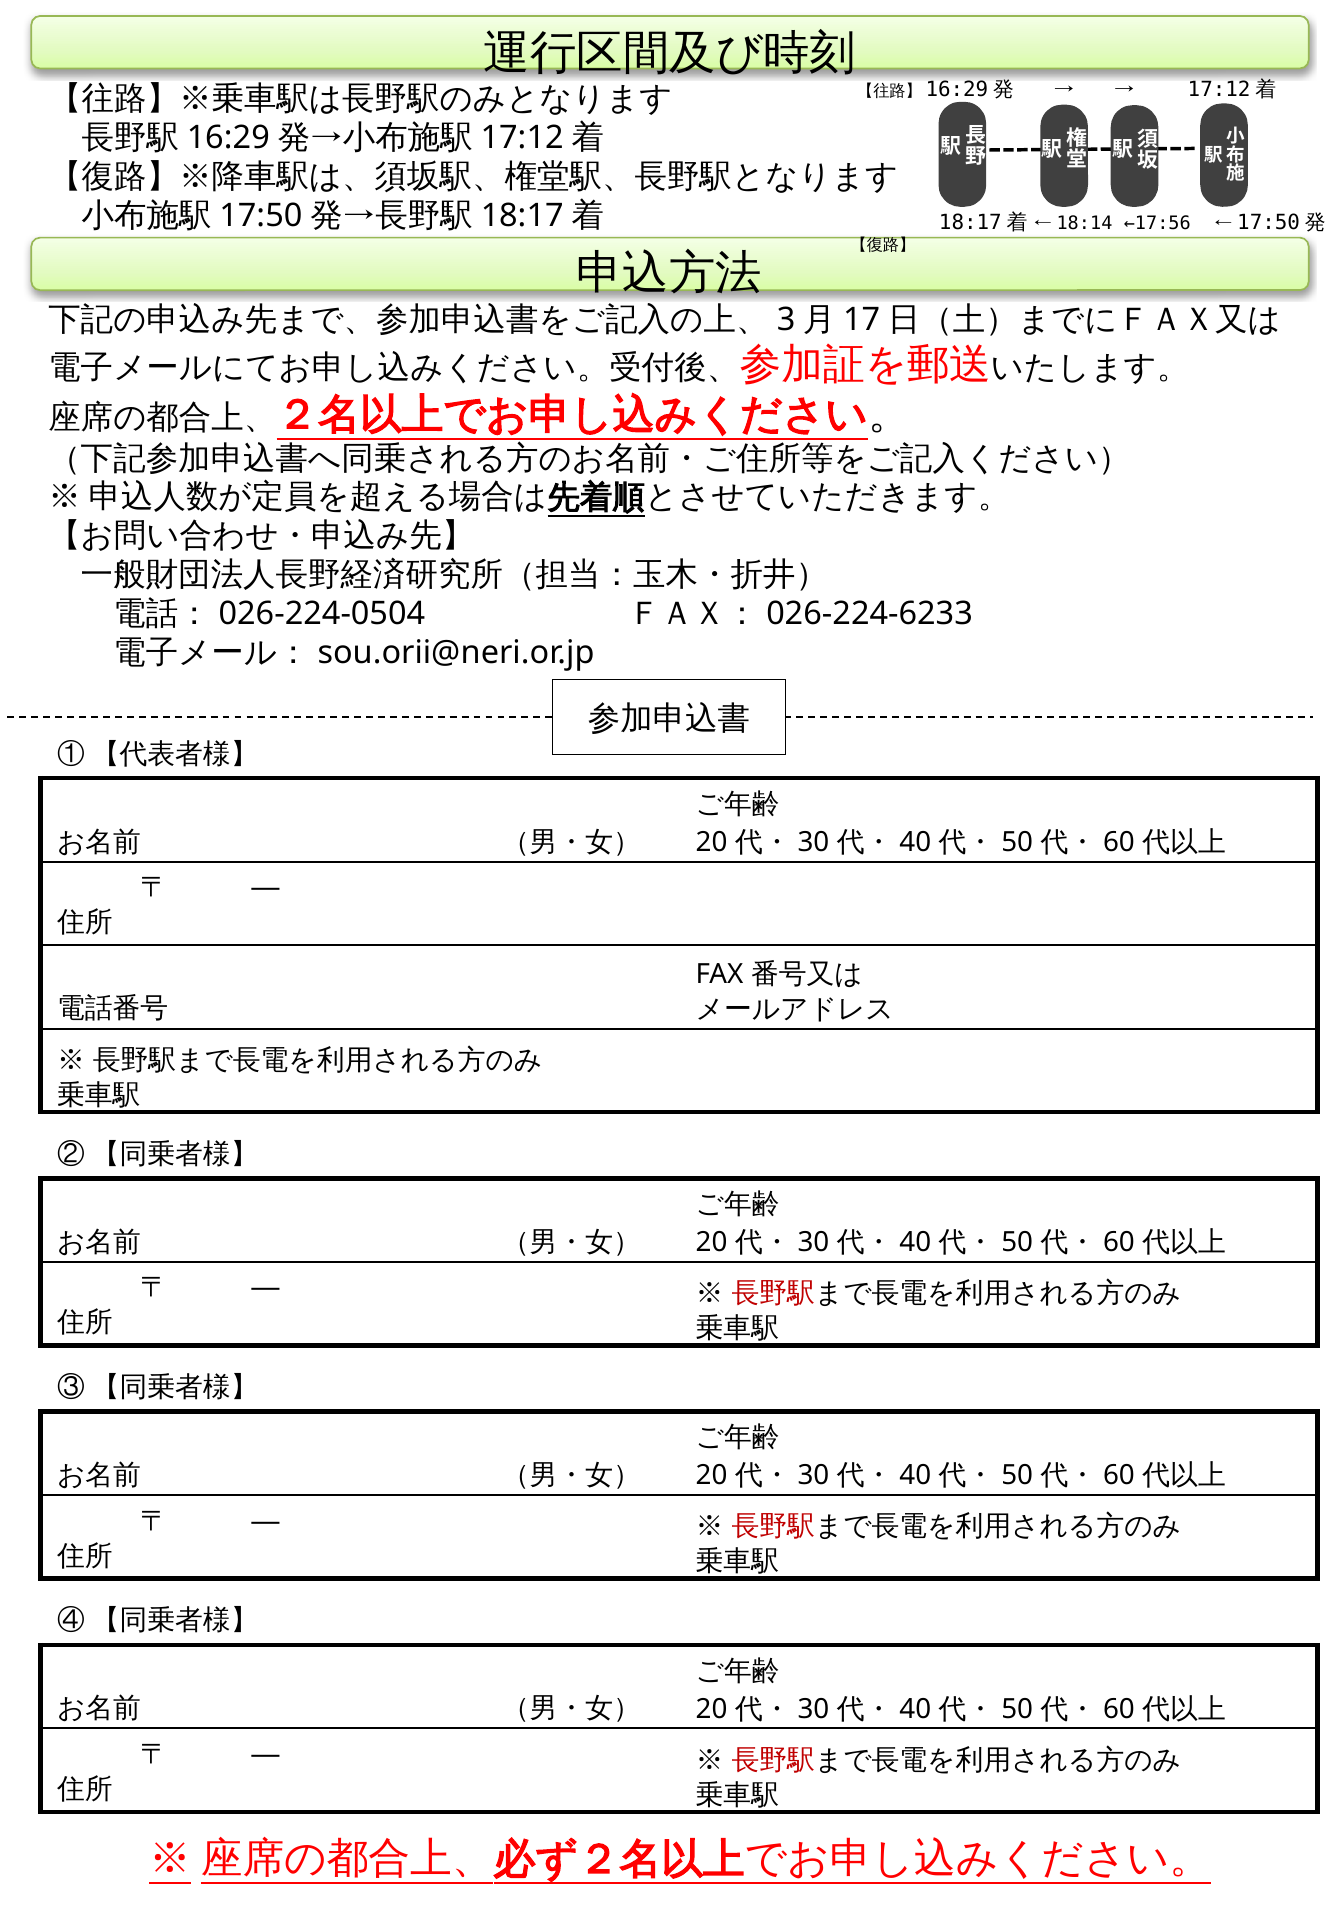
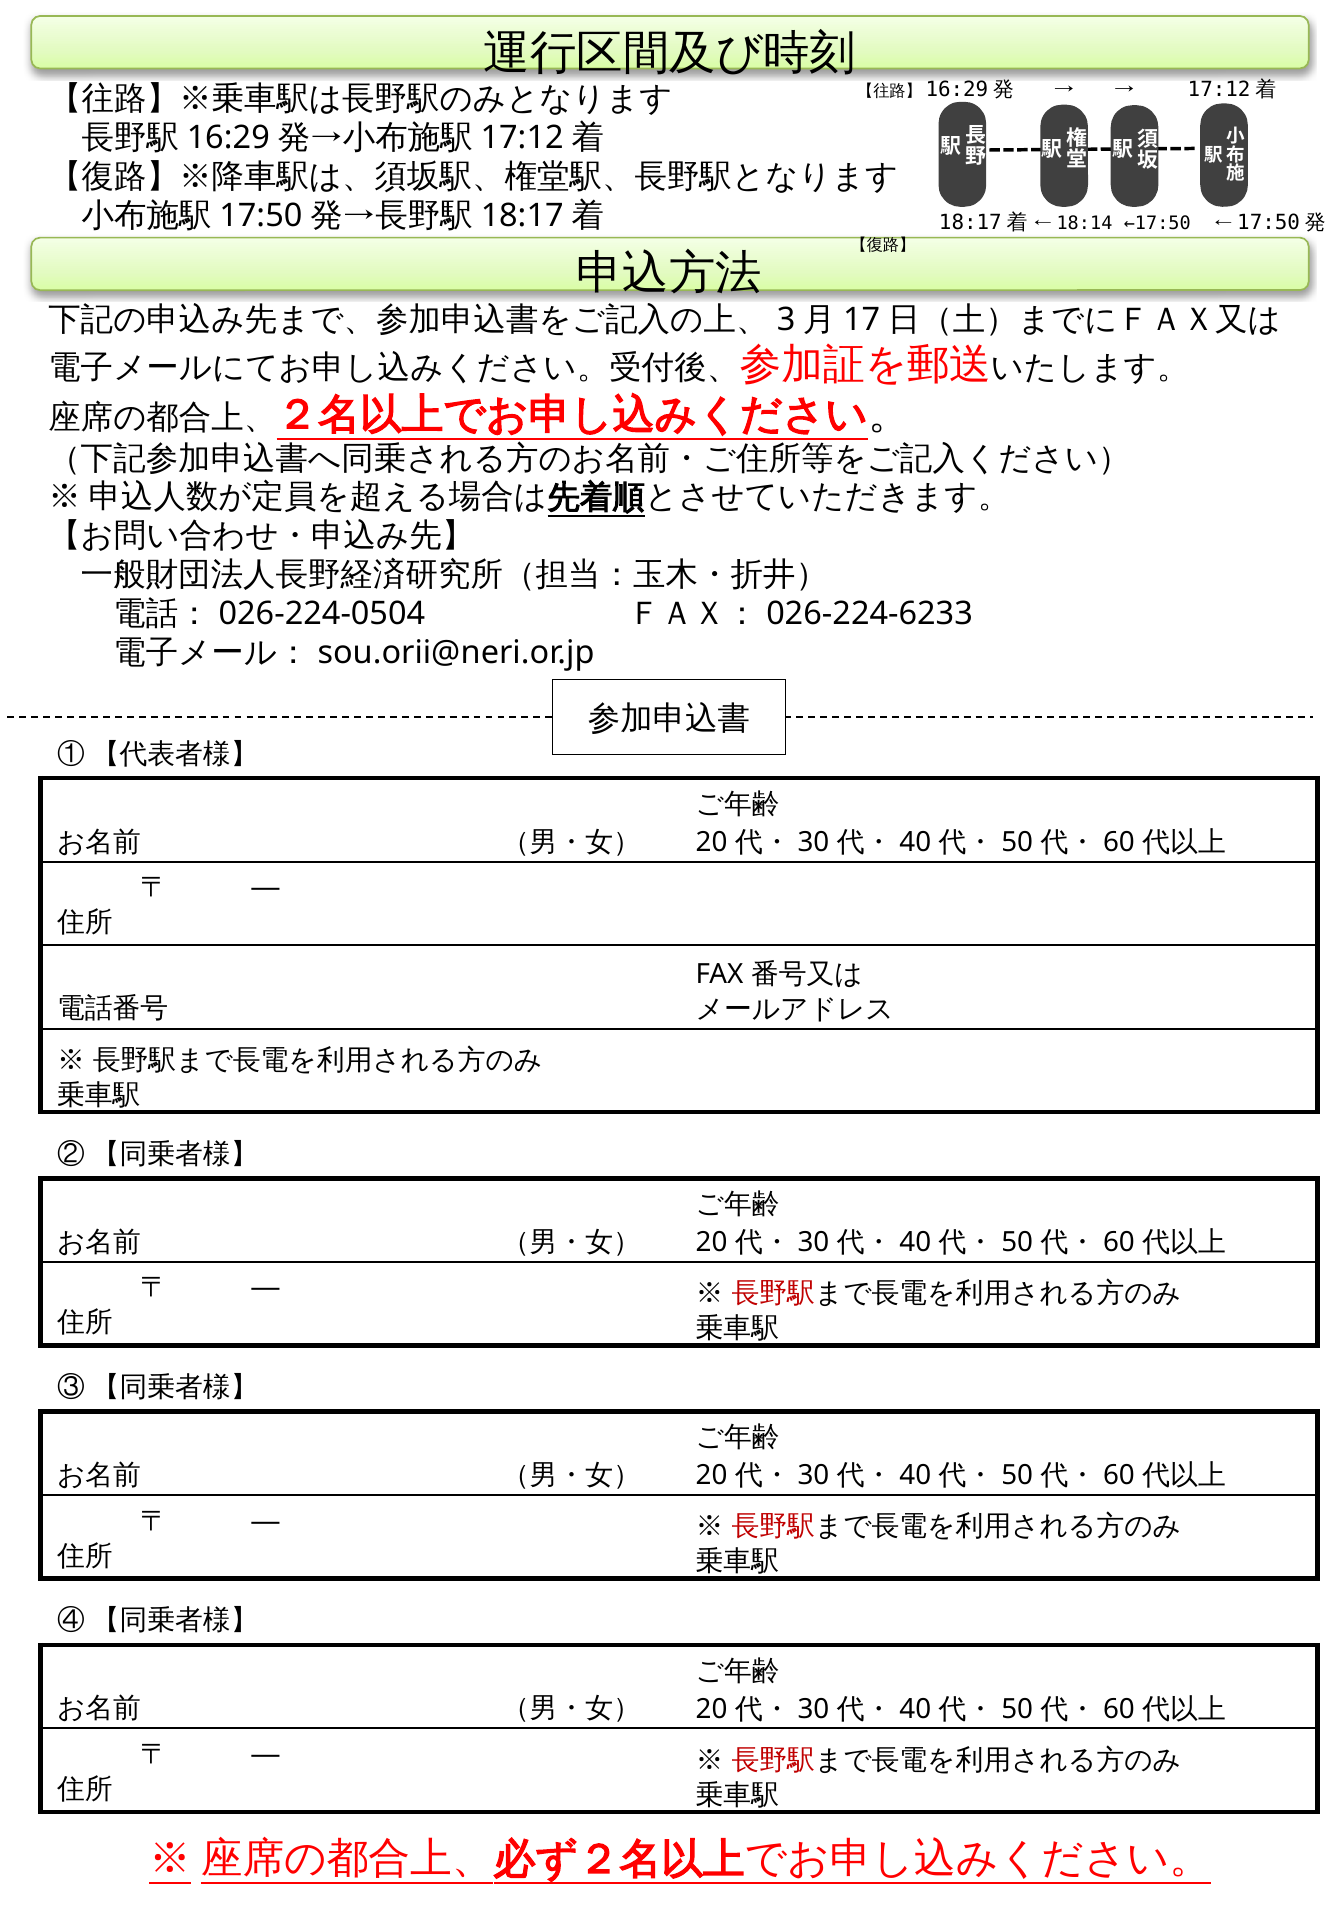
←17:56: ←17:56 -> ←17:50
